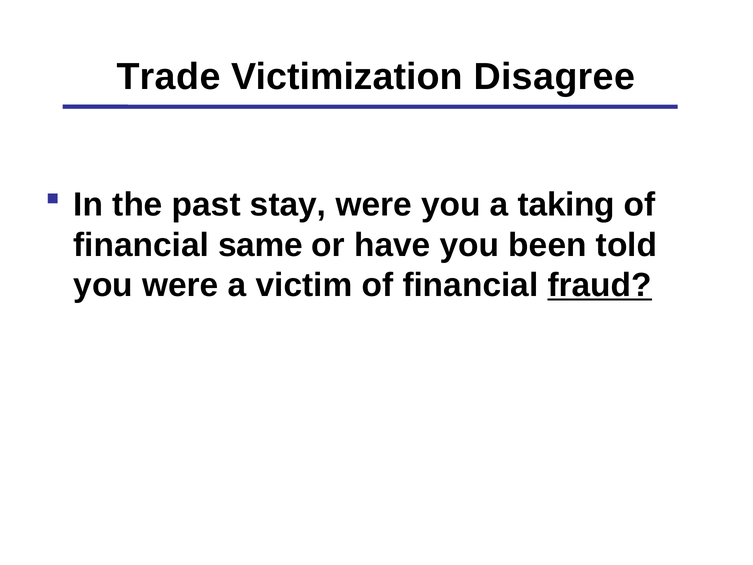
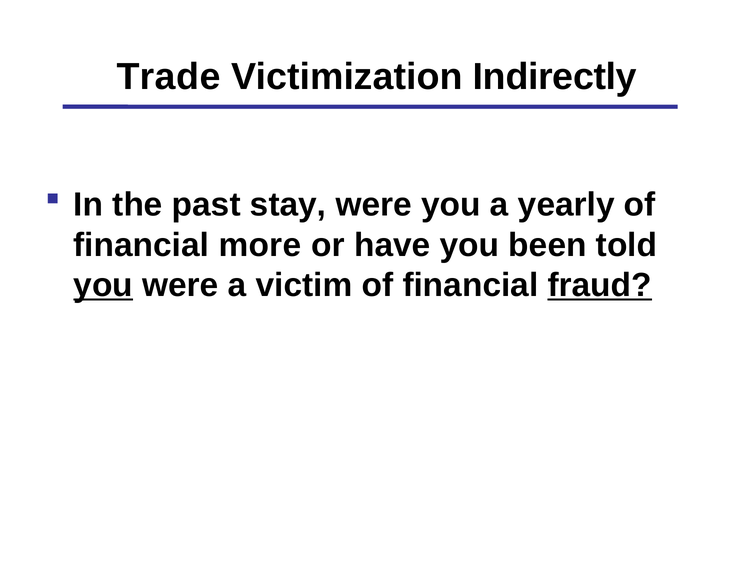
Disagree: Disagree -> Indirectly
taking: taking -> yearly
same: same -> more
you at (103, 285) underline: none -> present
